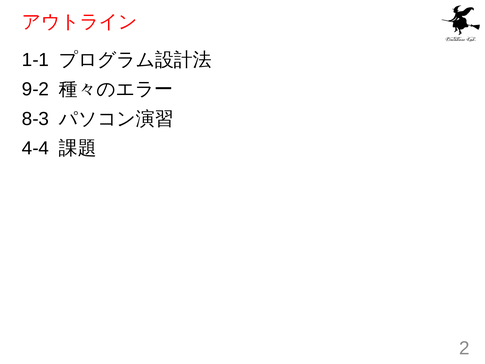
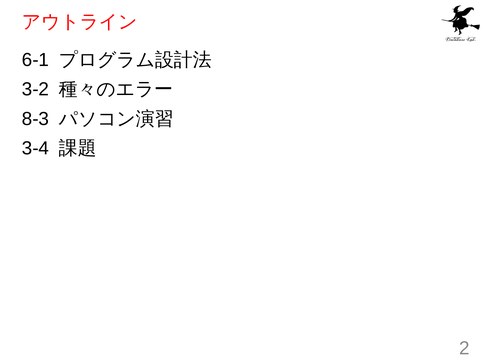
1-1: 1-1 -> 6-1
9-2: 9-2 -> 3-2
4-4: 4-4 -> 3-4
